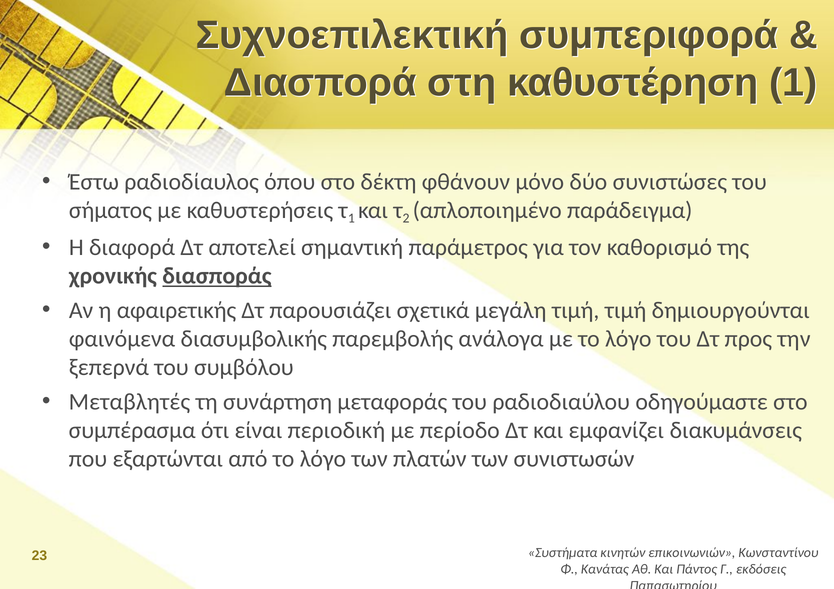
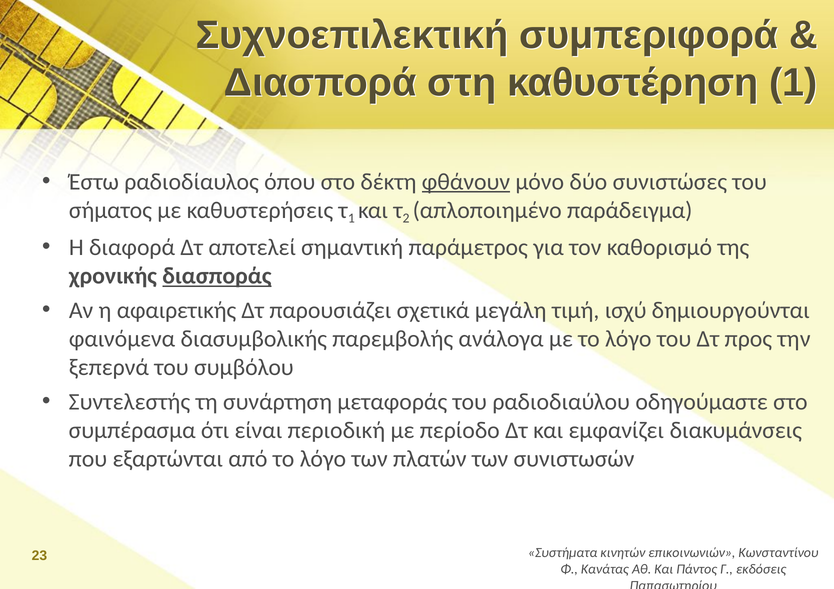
φθάνουν underline: none -> present
τιμή τιμή: τιμή -> ισχύ
Μεταβλητές: Μεταβλητές -> Συντελεστής
